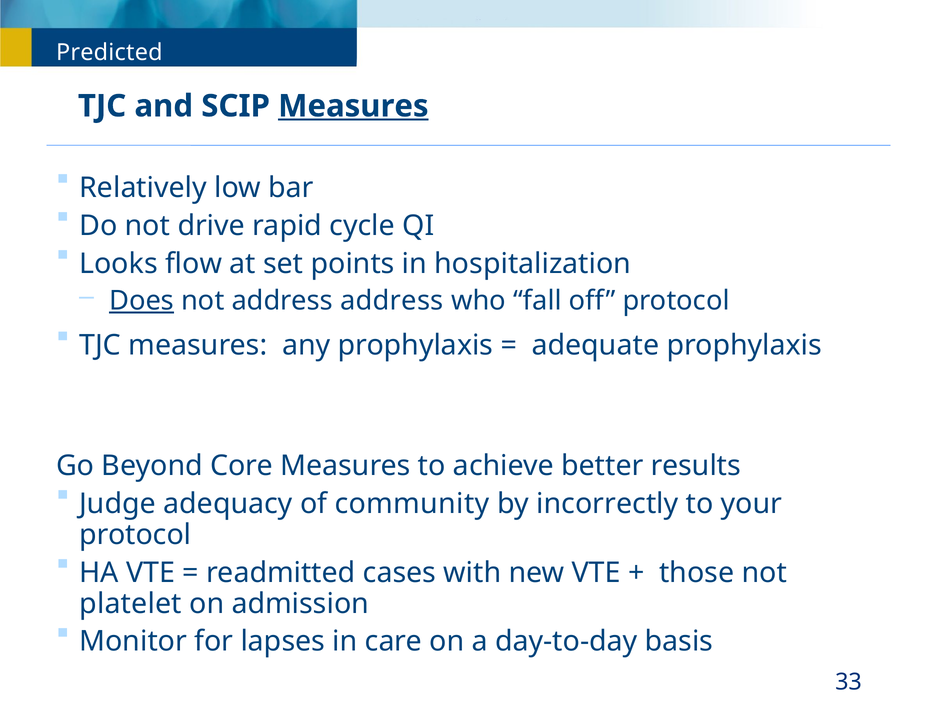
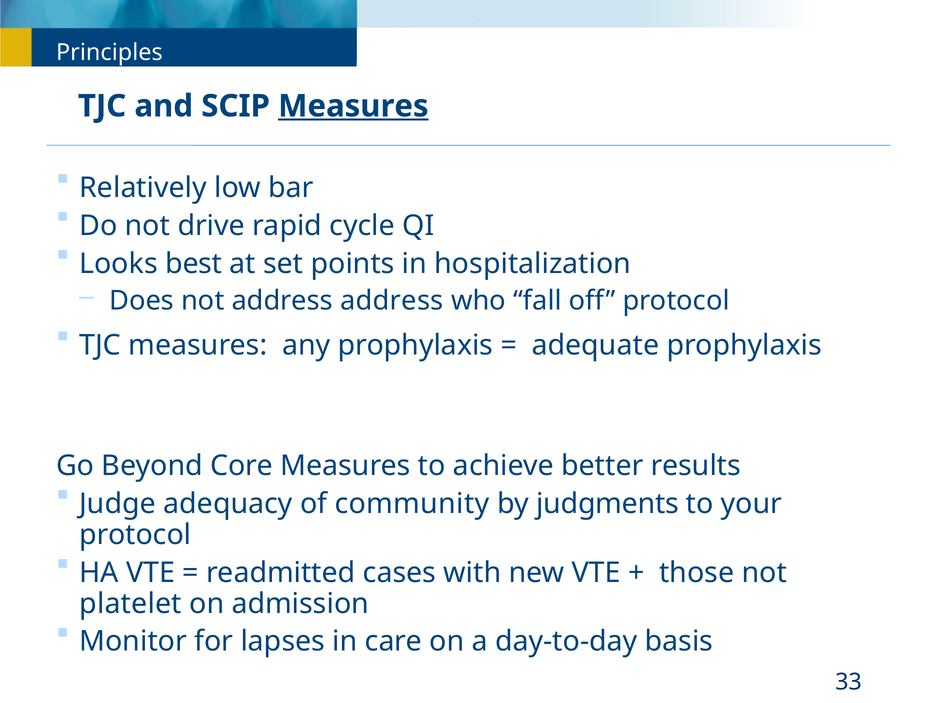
Predicted: Predicted -> Principles
flow: flow -> best
Does underline: present -> none
incorrectly: incorrectly -> judgments
